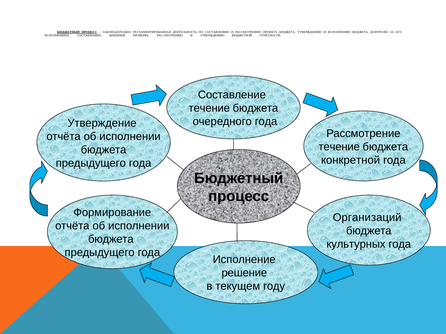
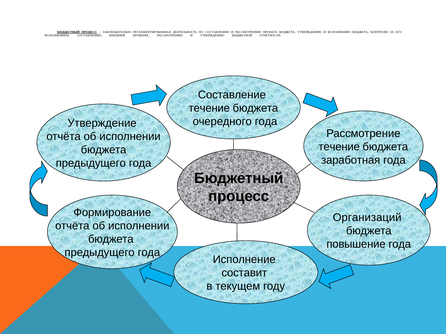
конкретной: конкретной -> заработная
культурных: культурных -> повышение
решение: решение -> составит
